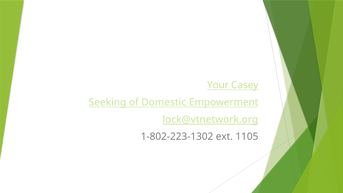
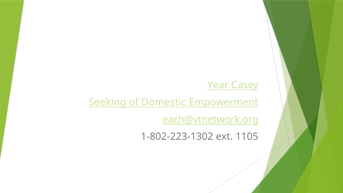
Your: Your -> Year
lock@vtnetwork.org: lock@vtnetwork.org -> each@vtnetwork.org
